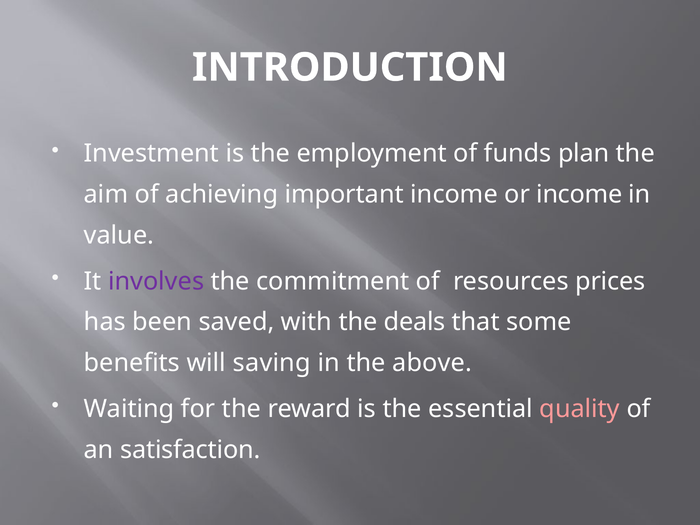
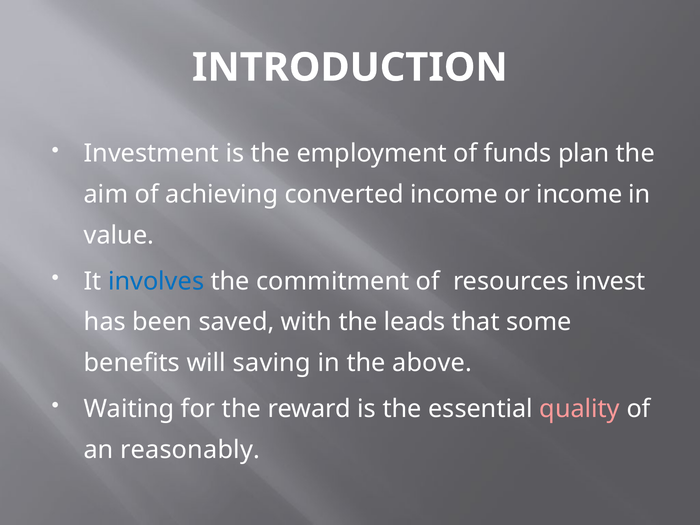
important: important -> converted
involves colour: purple -> blue
prices: prices -> invest
deals: deals -> leads
satisfaction: satisfaction -> reasonably
